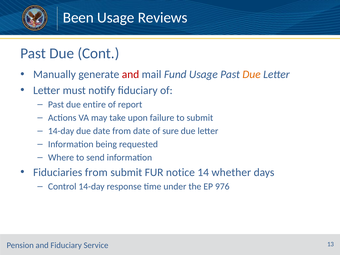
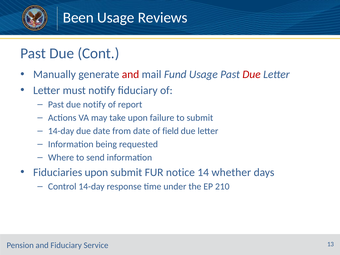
Due at (252, 74) colour: orange -> red
due entire: entire -> notify
sure: sure -> field
Fiduciaries from: from -> upon
976: 976 -> 210
